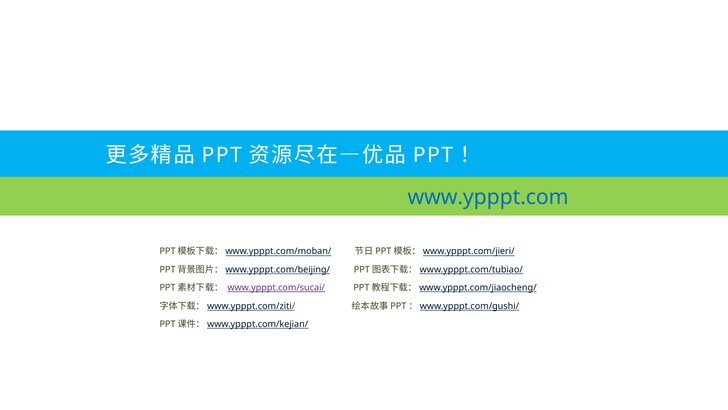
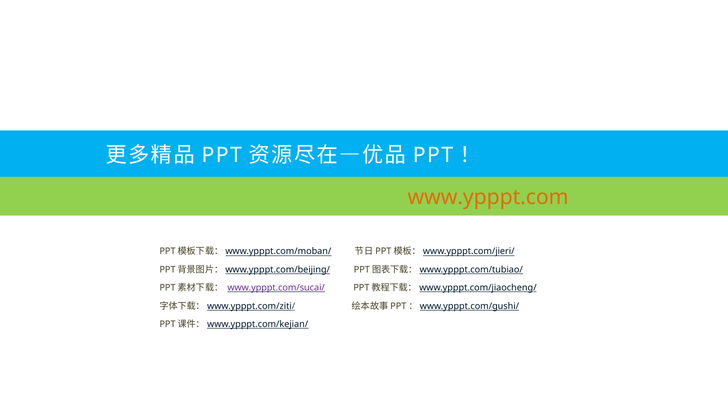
www.ypppt.com colour: blue -> orange
